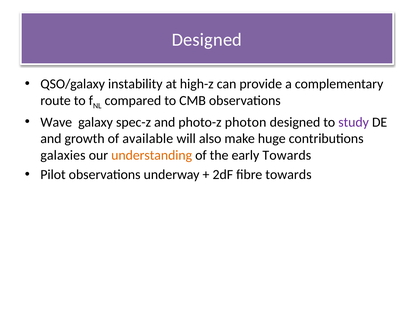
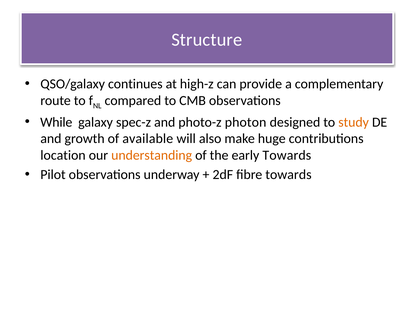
Designed at (207, 40): Designed -> Structure
instability: instability -> continues
Wave: Wave -> While
study colour: purple -> orange
galaxies: galaxies -> location
